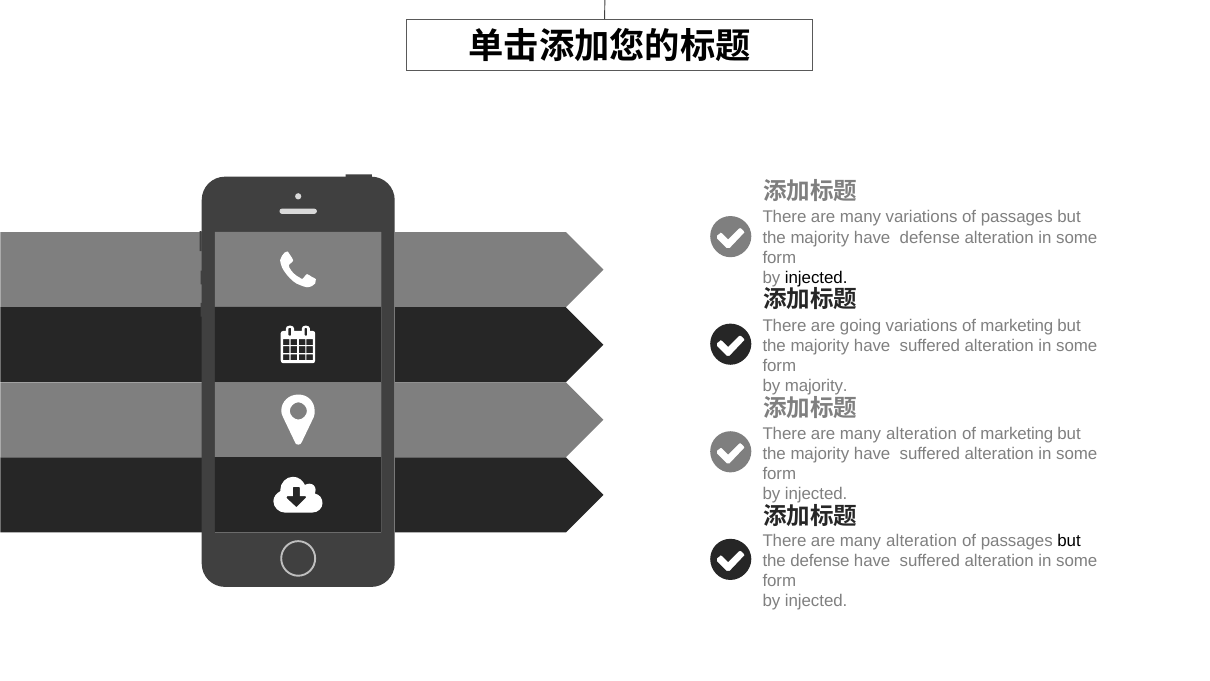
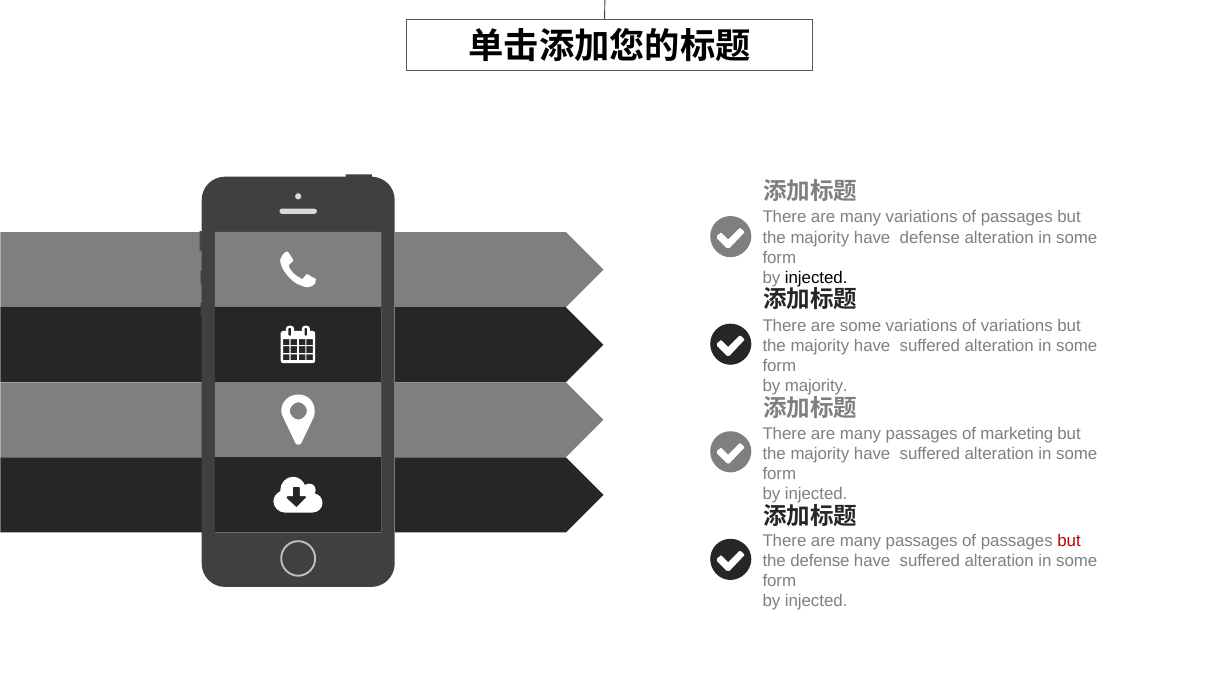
are going: going -> some
variations of marketing: marketing -> variations
alteration at (922, 433): alteration -> passages
alteration at (922, 540): alteration -> passages
but at (1069, 540) colour: black -> red
